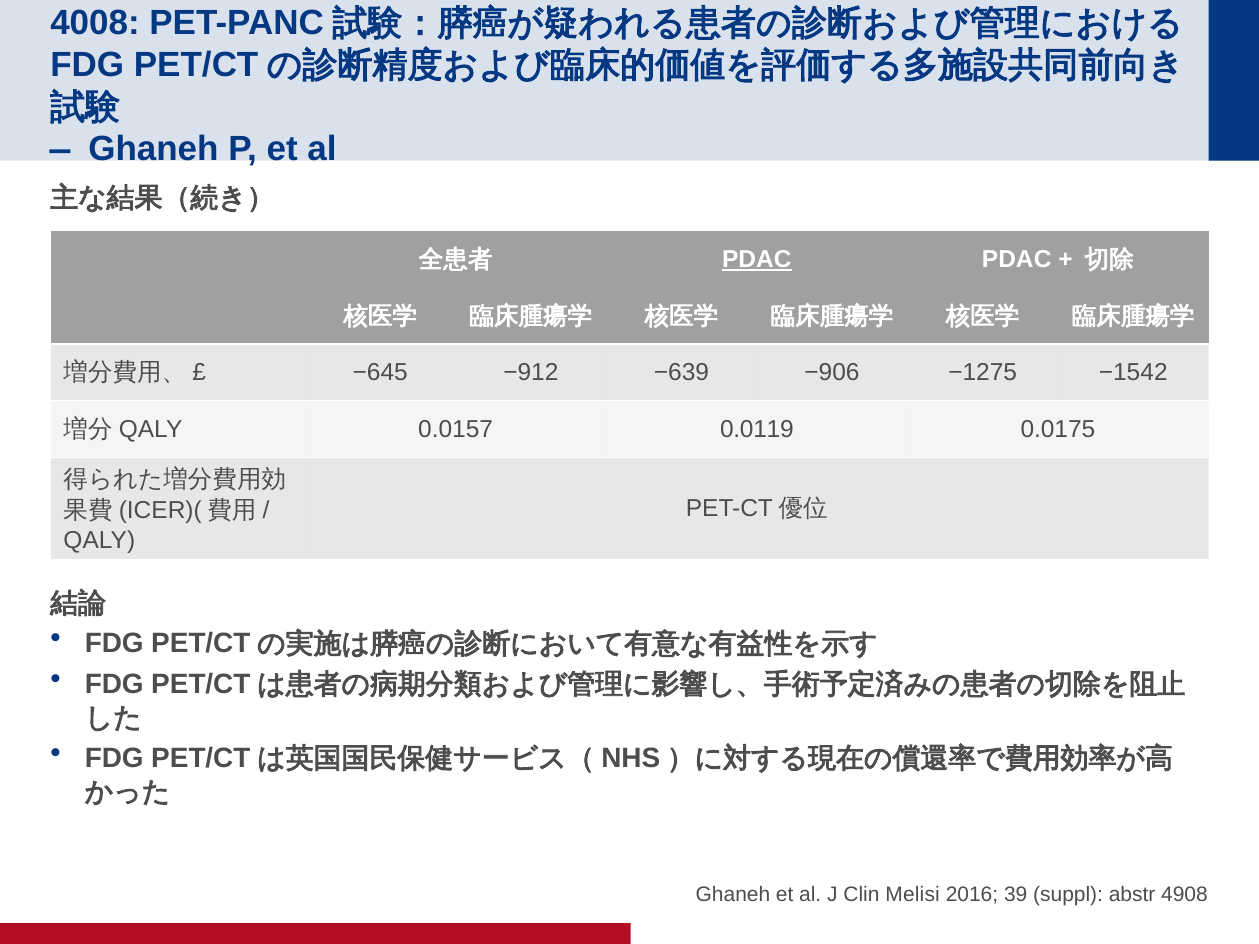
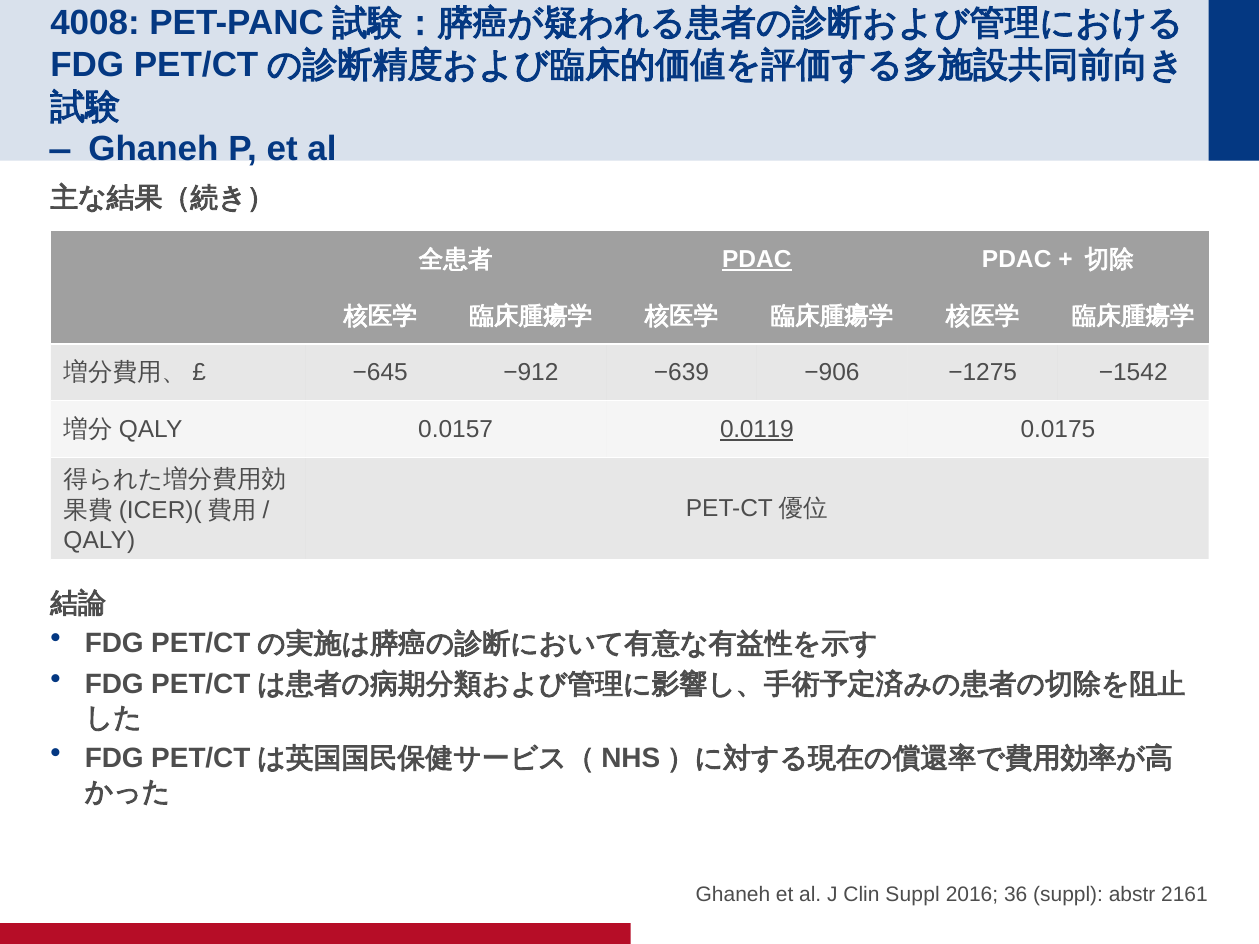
0.0119 underline: none -> present
Clin Melisi: Melisi -> Suppl
39: 39 -> 36
4908: 4908 -> 2161
